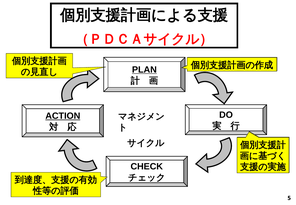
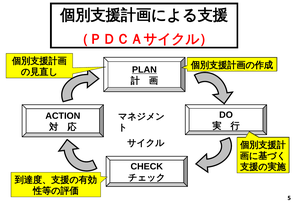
ACTION underline: present -> none
